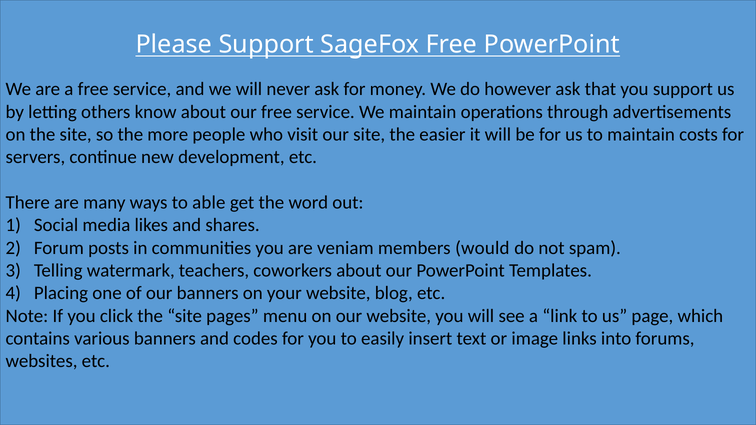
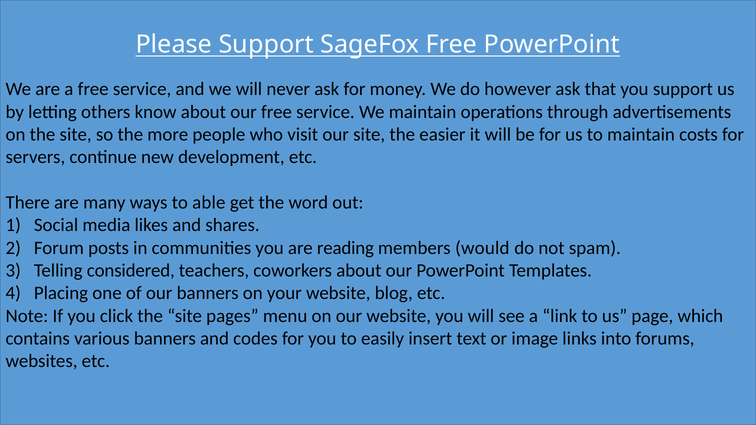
veniam: veniam -> reading
watermark: watermark -> considered
